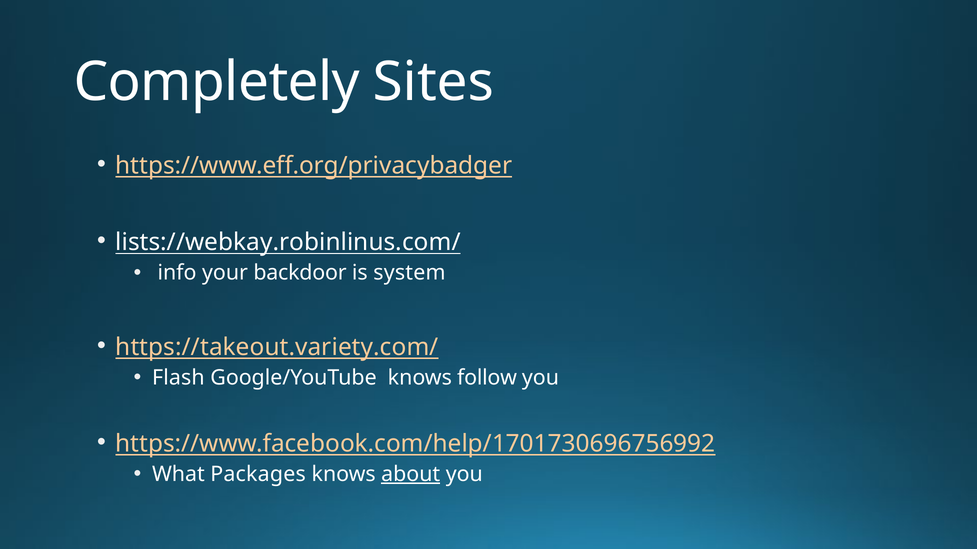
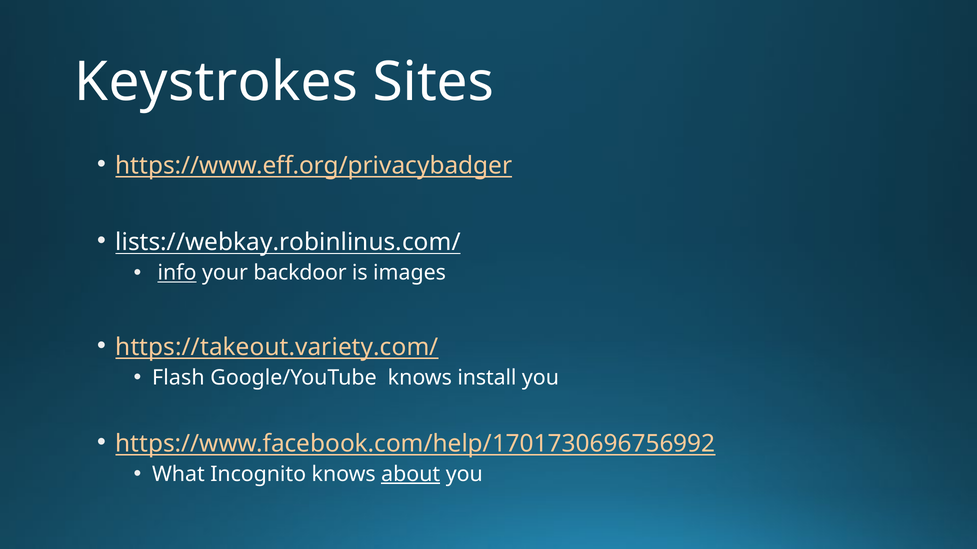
Completely: Completely -> Keystrokes
info underline: none -> present
system: system -> images
follow: follow -> install
Packages: Packages -> Incognito
